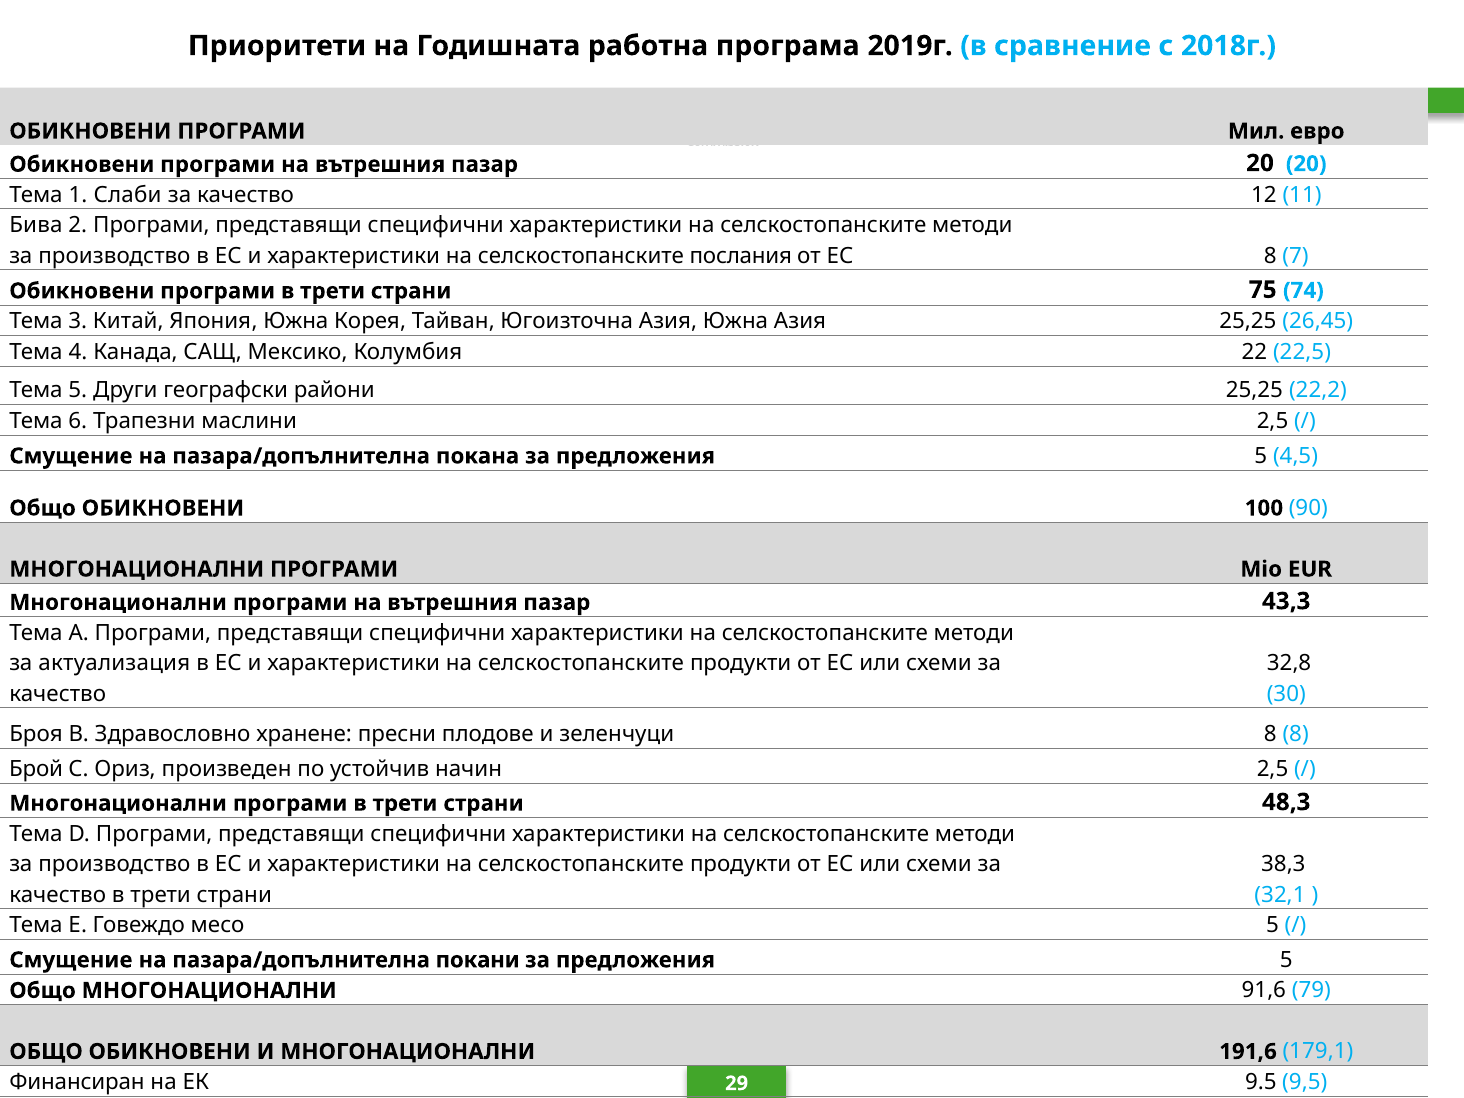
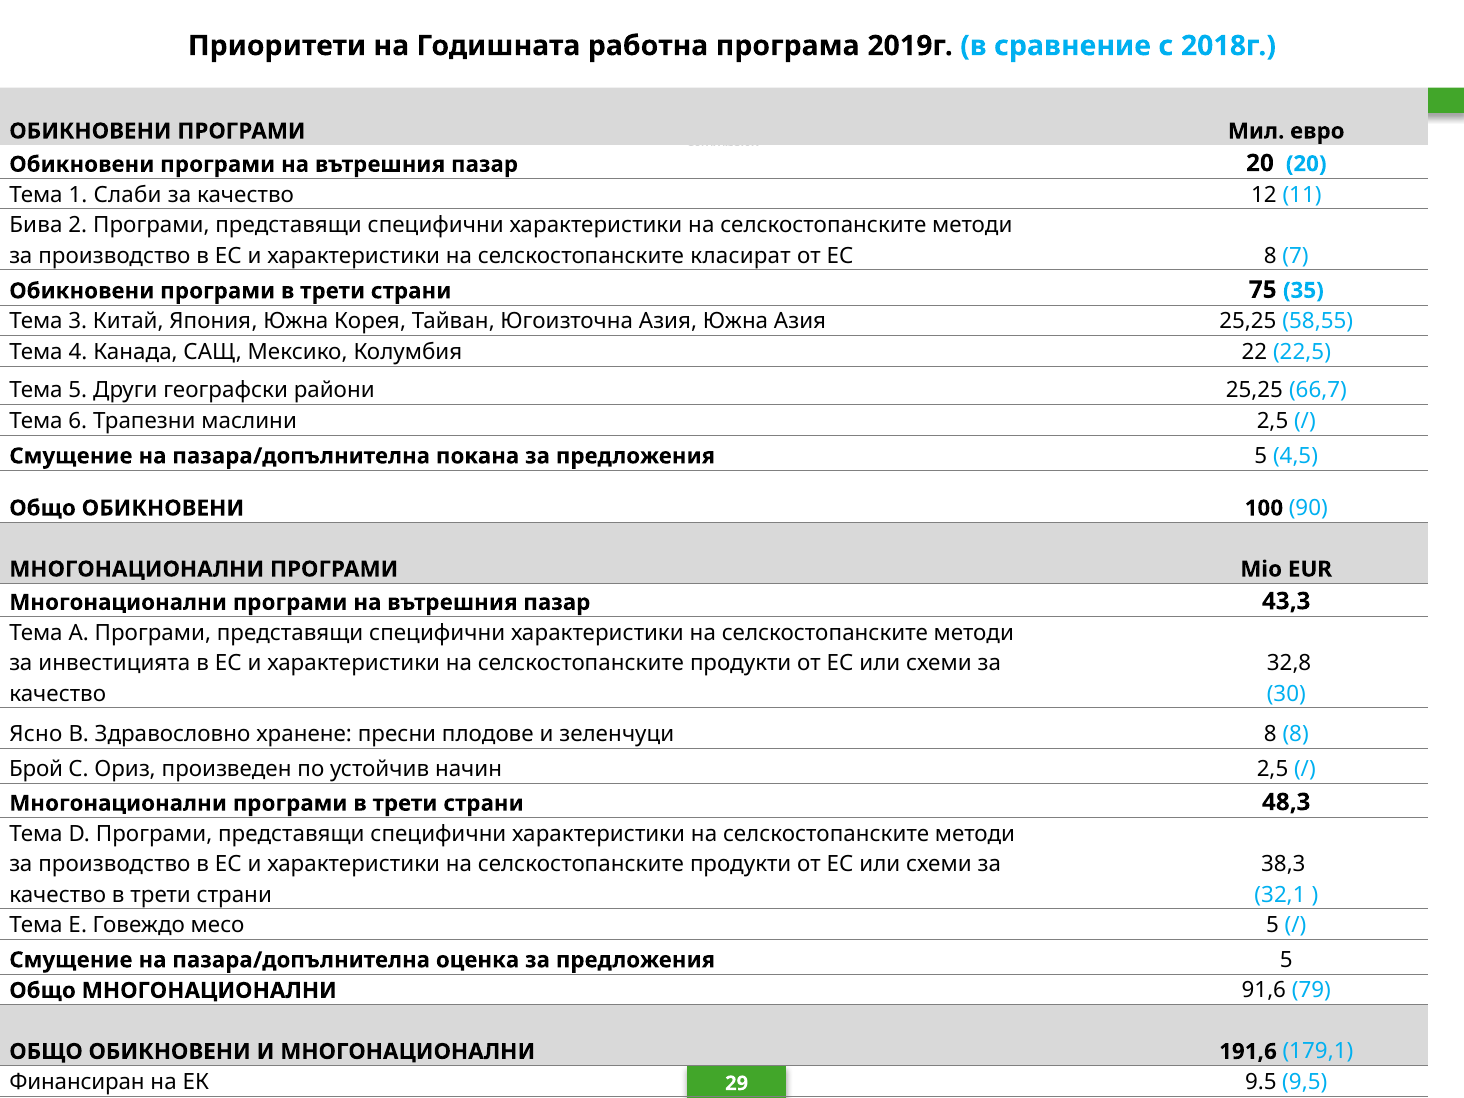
послания: послания -> класират
74: 74 -> 35
26,45: 26,45 -> 58,55
22,2: 22,2 -> 66,7
актуализация: актуализация -> инвестицията
Броя: Броя -> Ясно
покани: покани -> оценка
